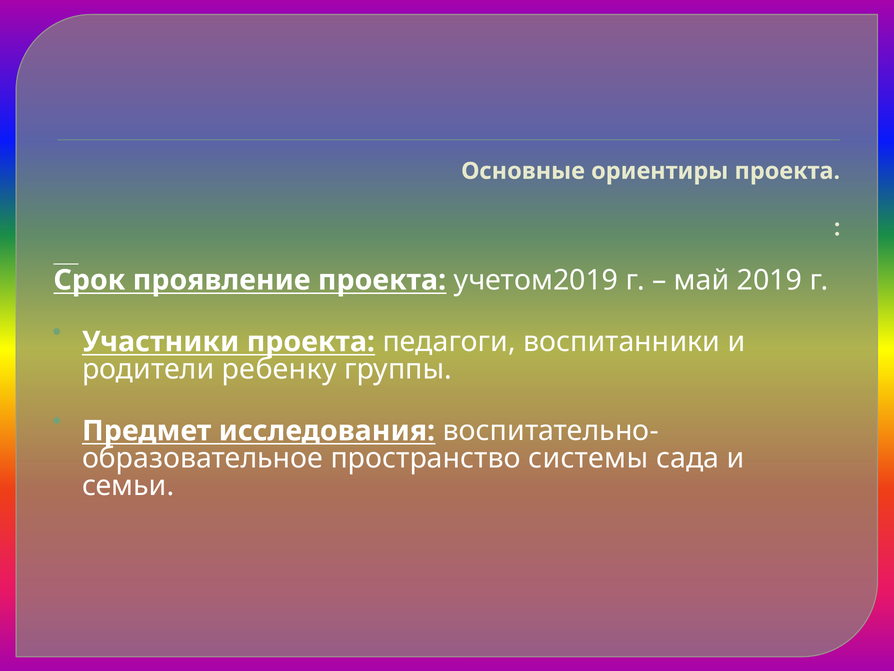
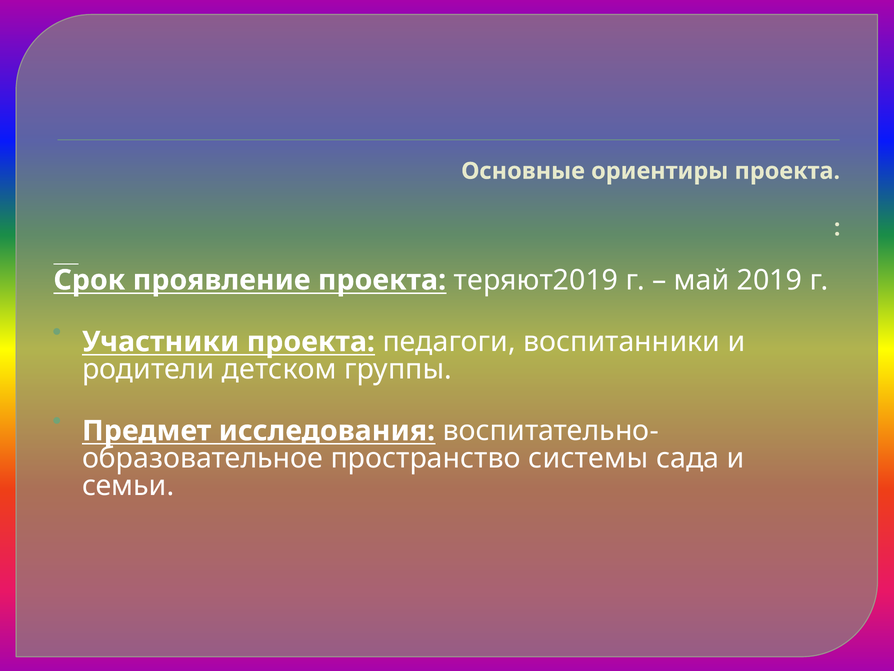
учетом2019: учетом2019 -> теряют2019
ребенку: ребенку -> детском
